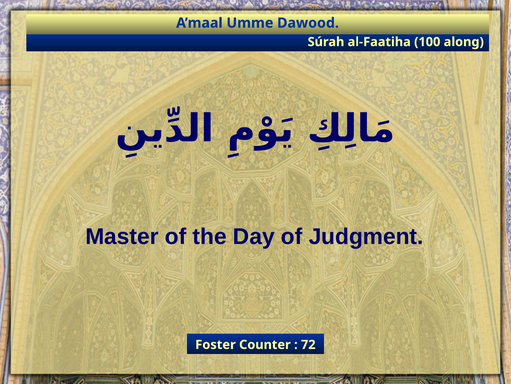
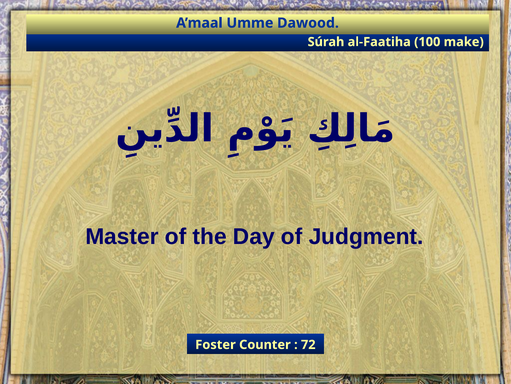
along: along -> make
